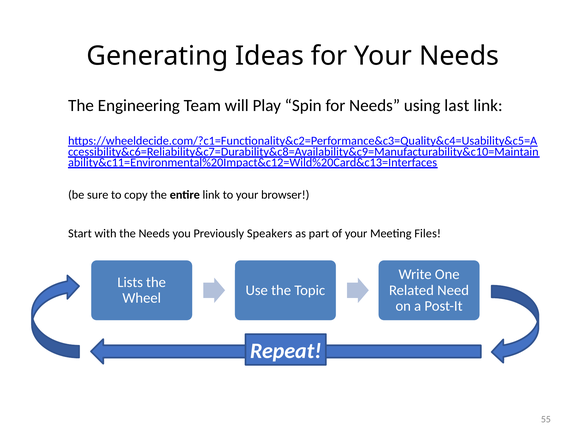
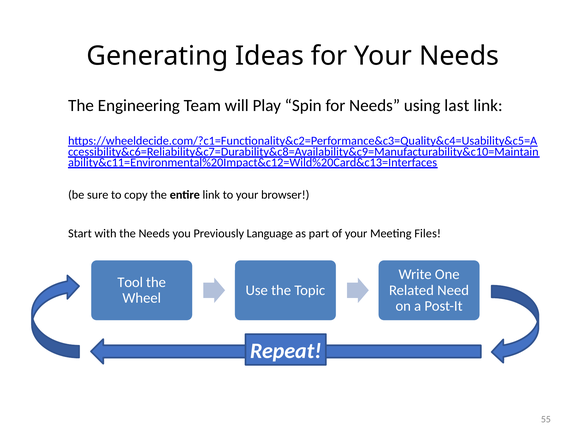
Speakers: Speakers -> Language
Lists: Lists -> Tool
